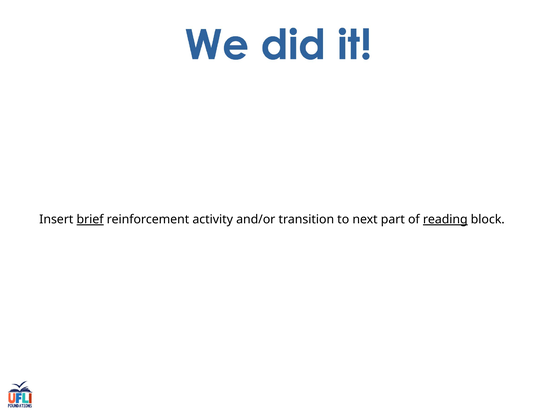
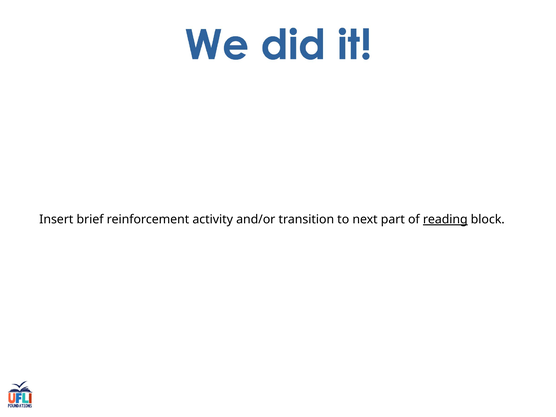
brief underline: present -> none
